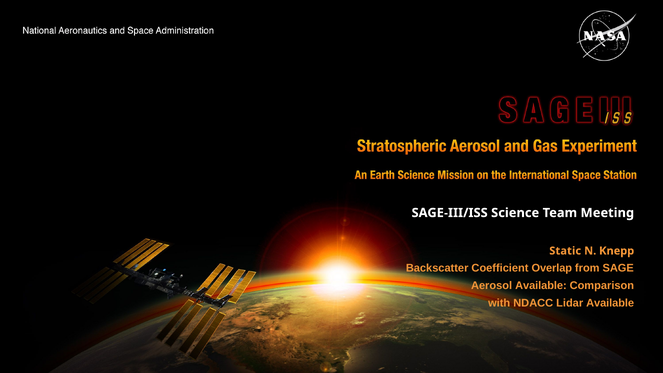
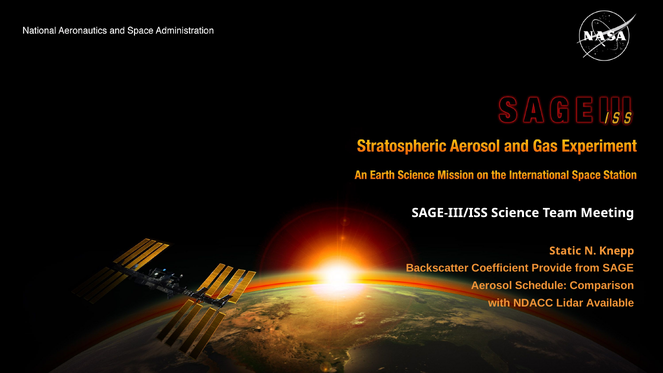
Overlap: Overlap -> Provide
Aerosol Available: Available -> Schedule
